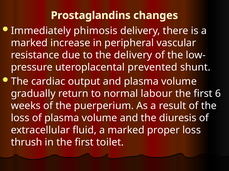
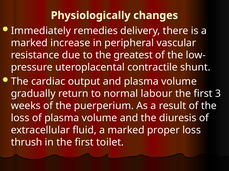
Prostaglandins: Prostaglandins -> Physiologically
phimosis: phimosis -> remedies
the delivery: delivery -> greatest
prevented: prevented -> contractile
6: 6 -> 3
